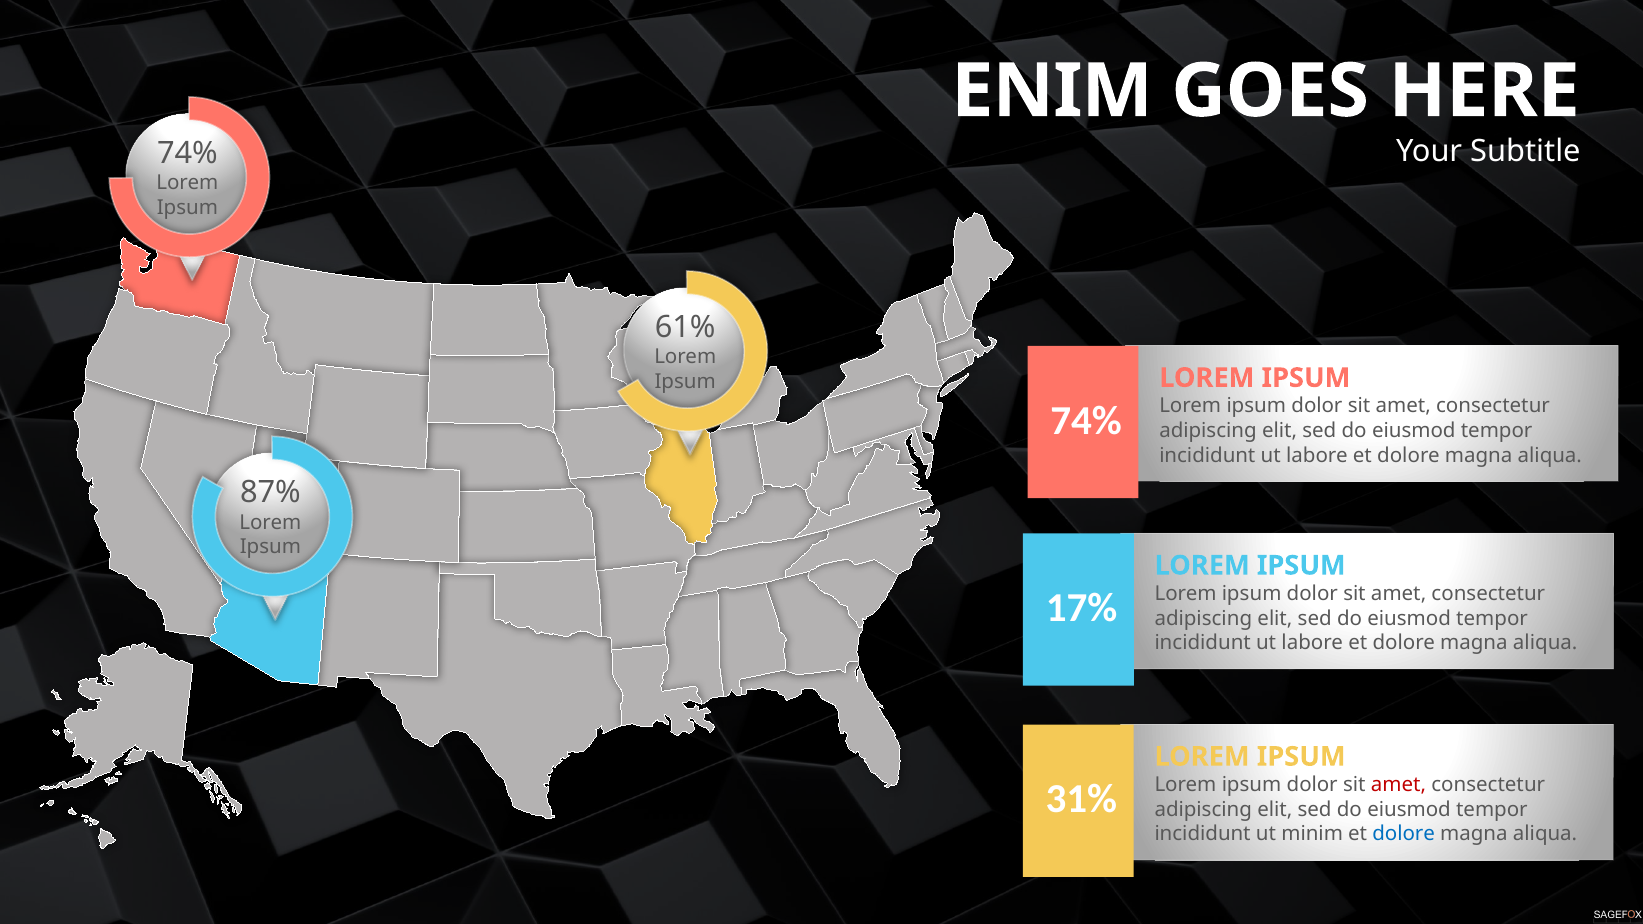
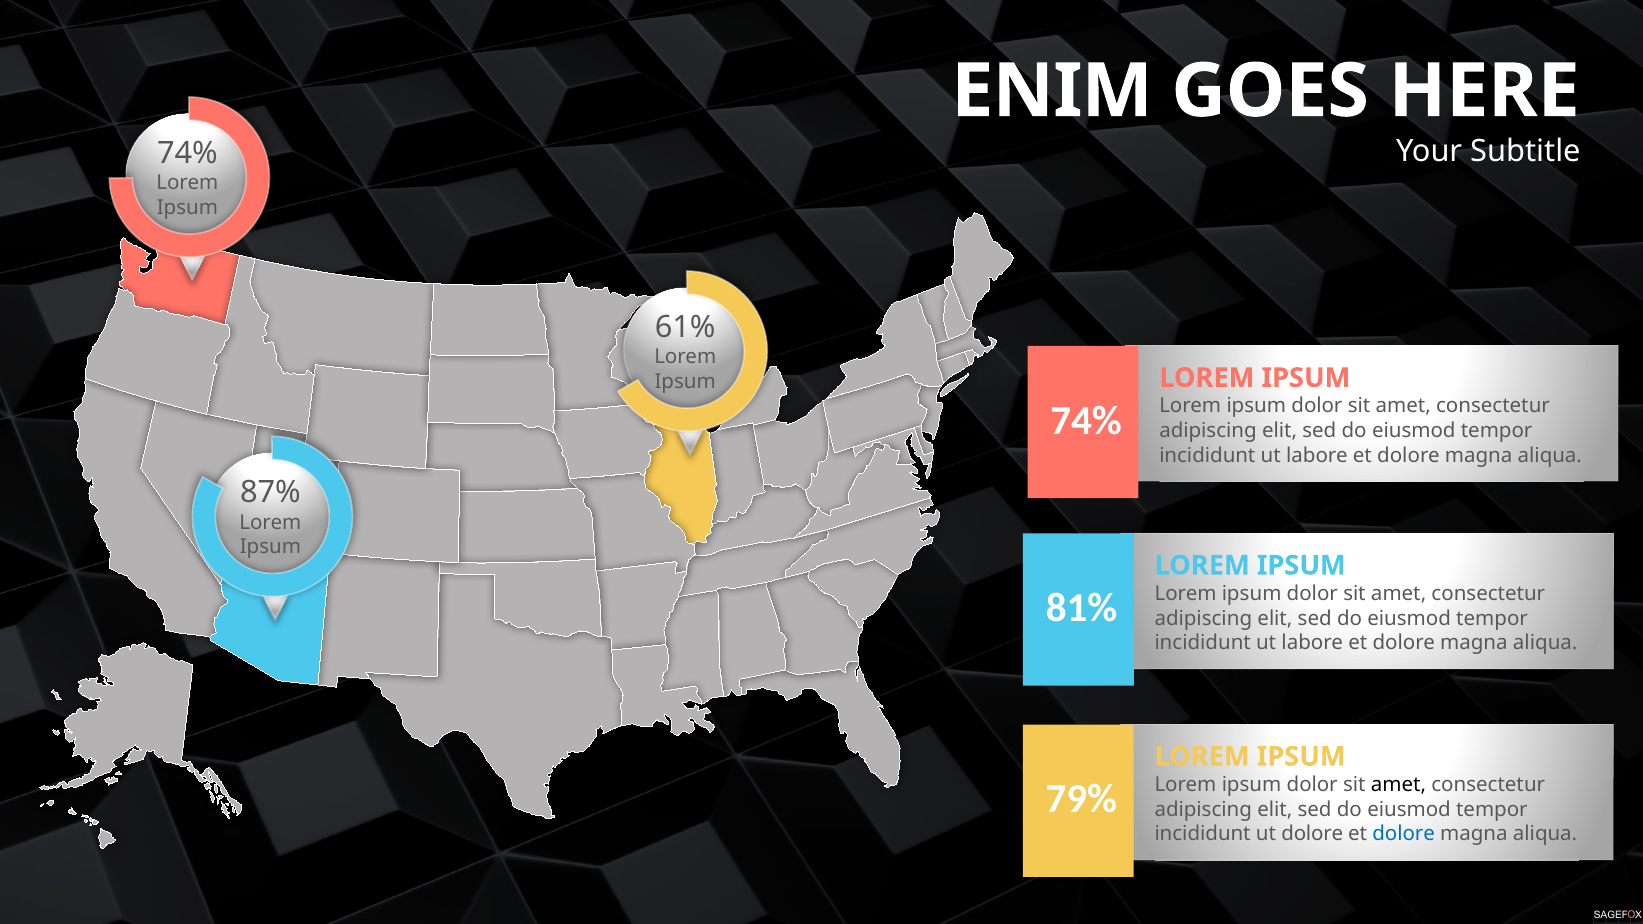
17%: 17% -> 81%
amet at (1398, 785) colour: red -> black
31%: 31% -> 79%
ut minim: minim -> dolore
